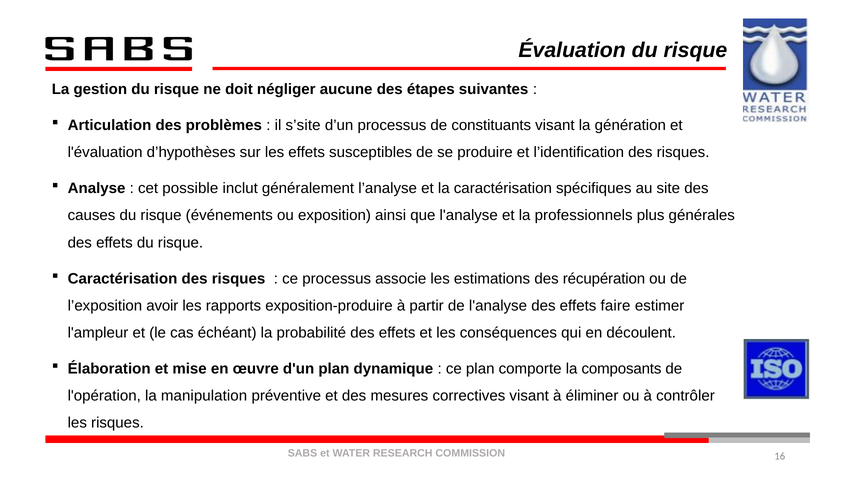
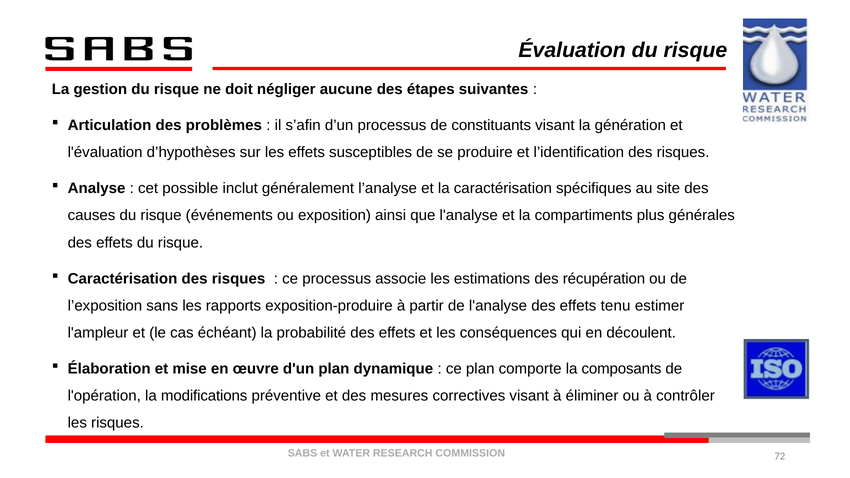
s’site: s’site -> s’afin
professionnels: professionnels -> compartiments
avoir: avoir -> sans
faire: faire -> tenu
manipulation: manipulation -> modifications
16: 16 -> 72
